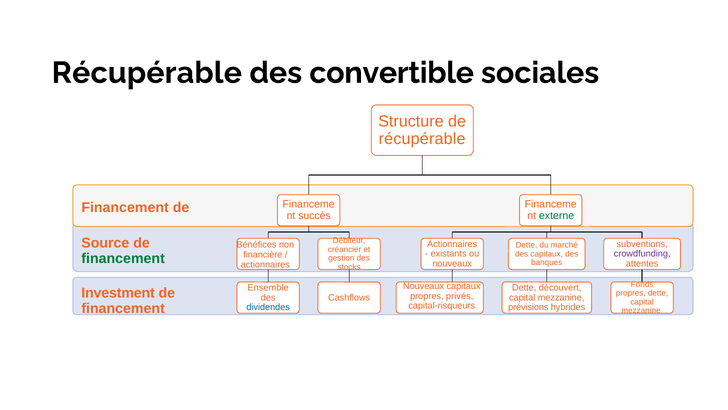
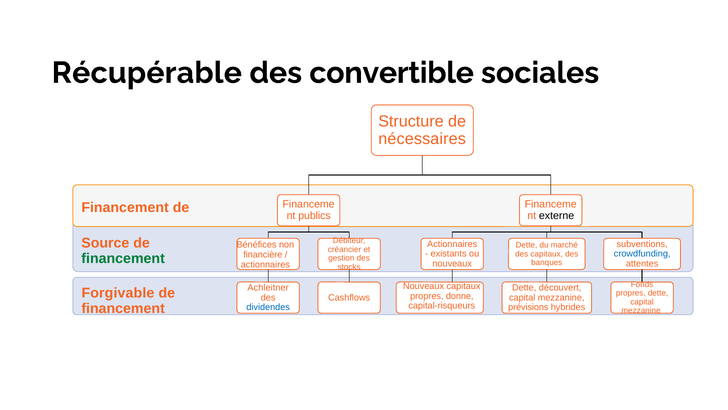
récupérable at (422, 139): récupérable -> nécessaires
succès: succès -> publics
externe colour: green -> black
crowdfunding colour: purple -> blue
Ensemble: Ensemble -> Achleitner
Investment: Investment -> Forgivable
privés: privés -> donne
